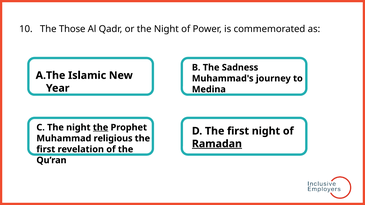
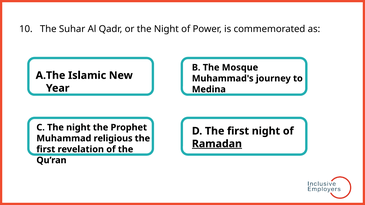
Those: Those -> Suhar
Sadness: Sadness -> Mosque
the at (101, 128) underline: present -> none
